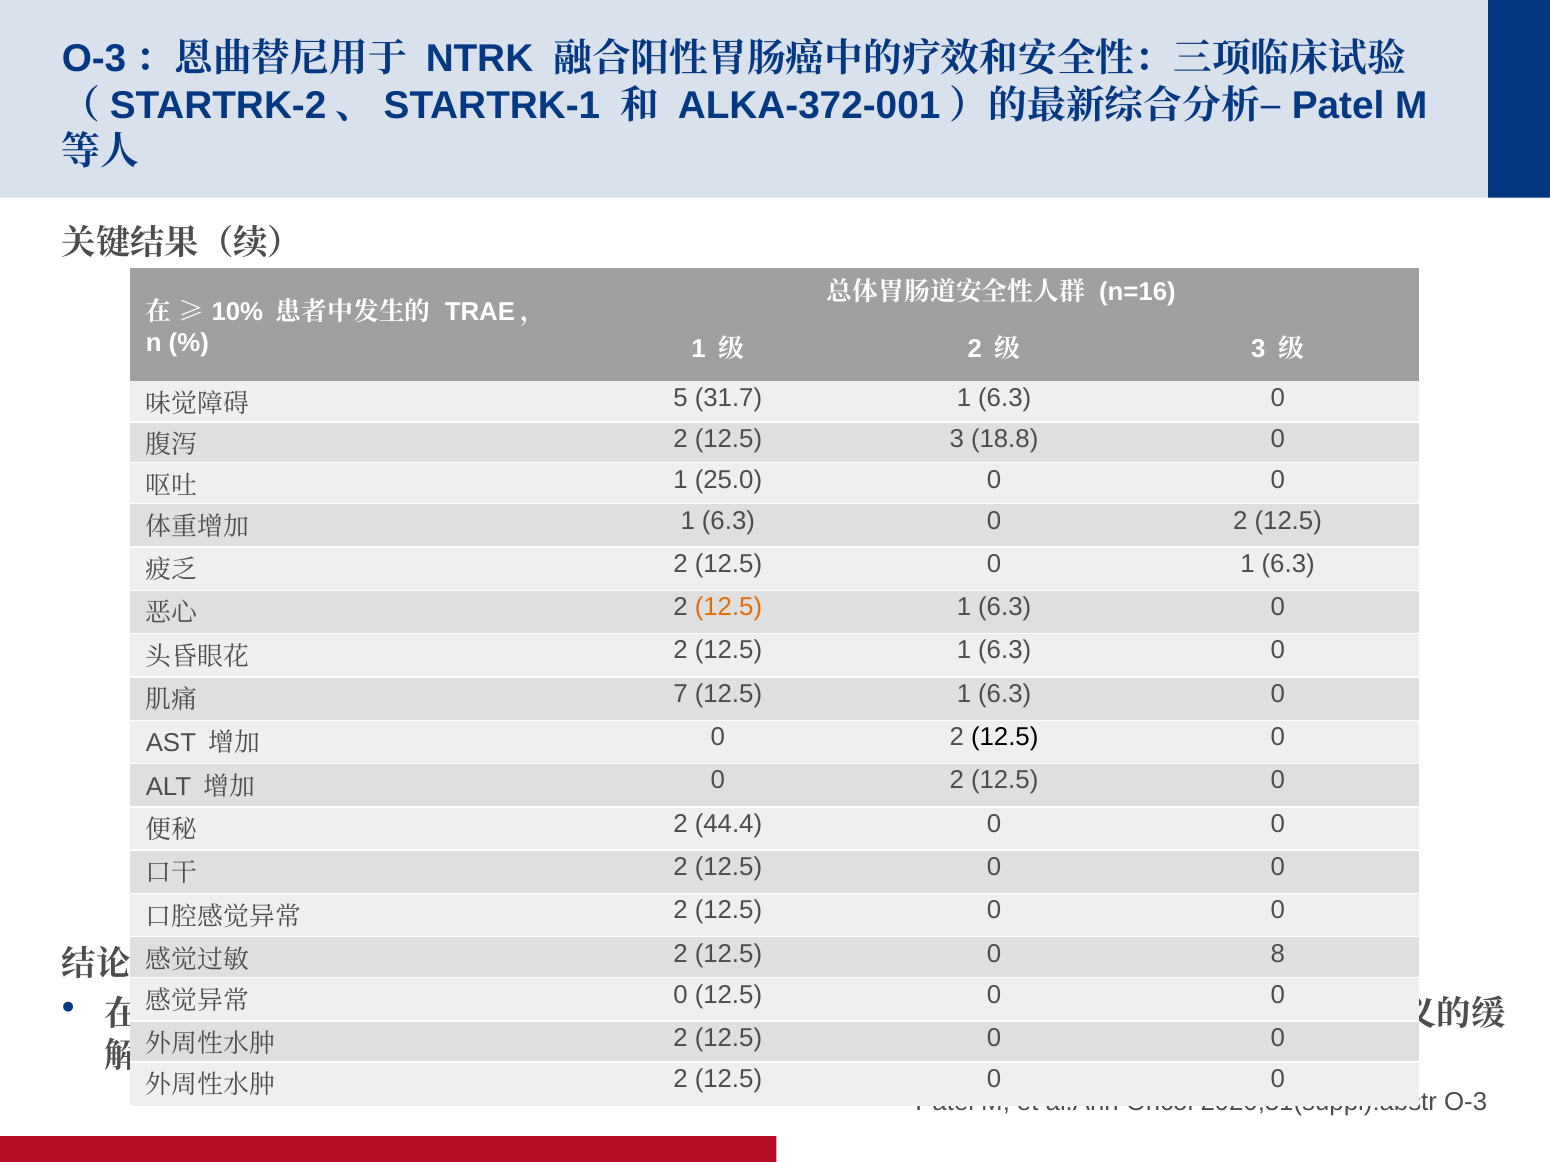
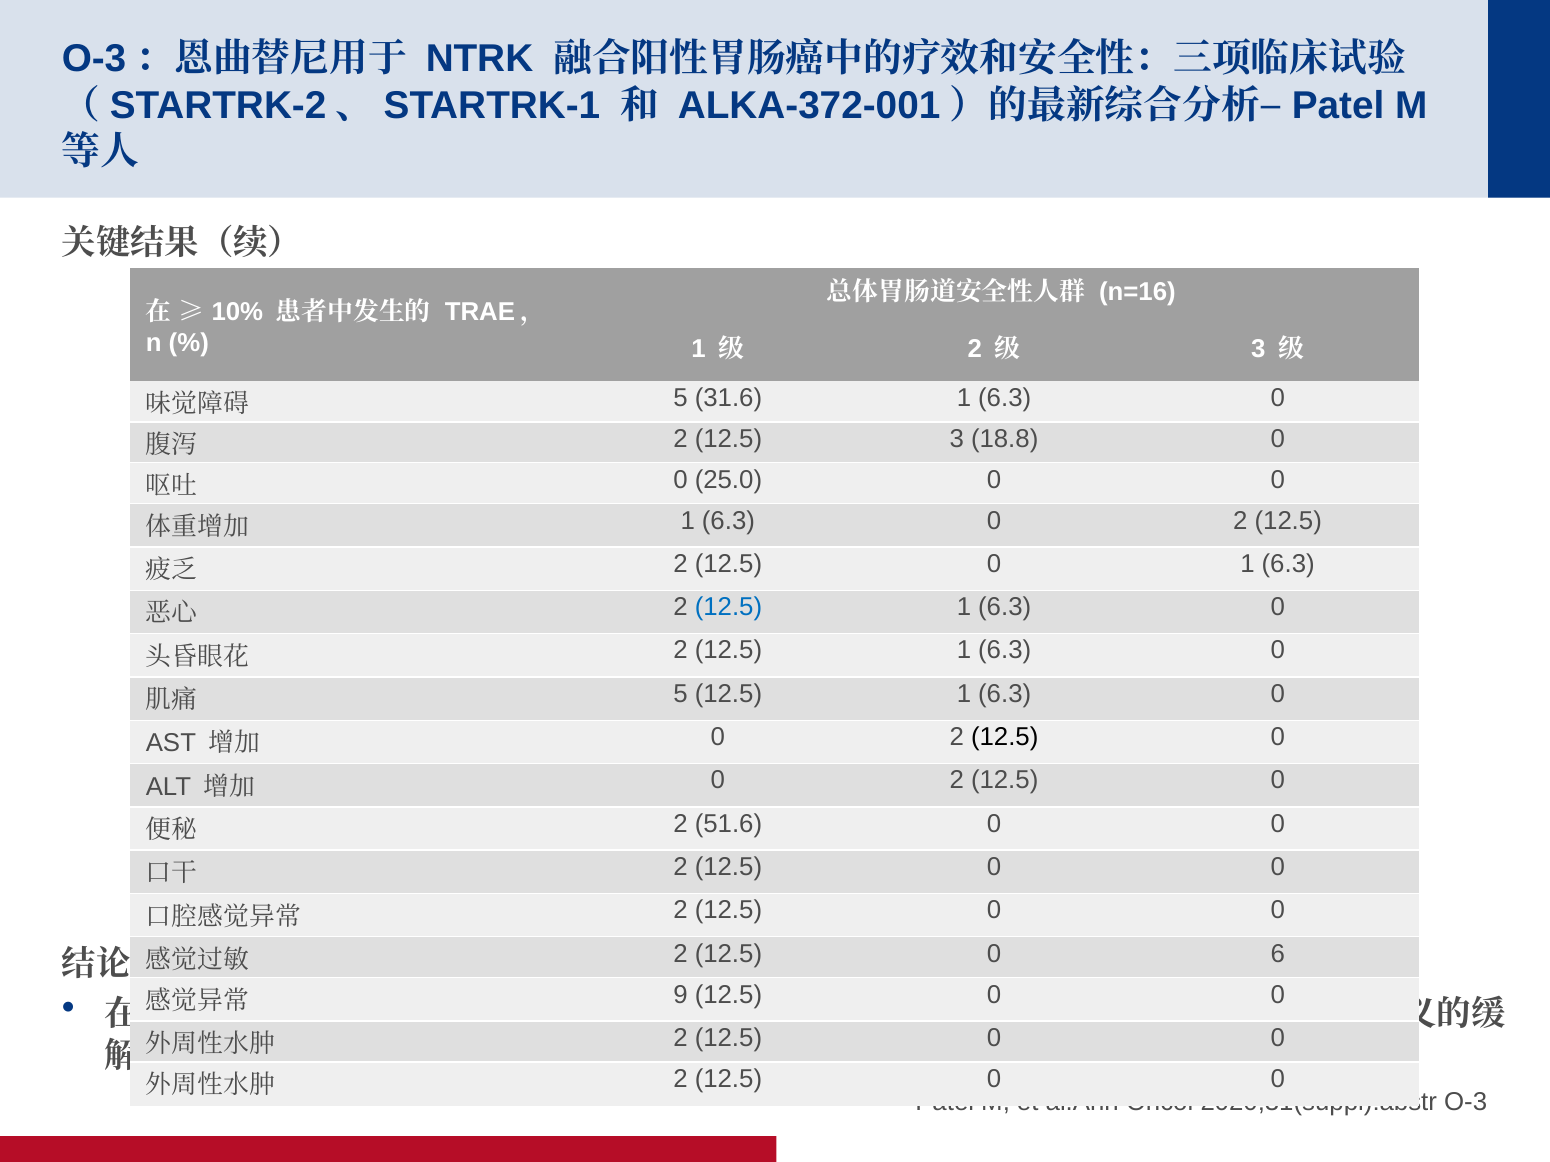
31.7: 31.7 -> 31.6
1 at (681, 480): 1 -> 0
12.5 at (728, 607) colour: orange -> blue
7 at (681, 694): 7 -> 5
44.4: 44.4 -> 51.6
8: 8 -> 6
0 at (681, 995): 0 -> 9
